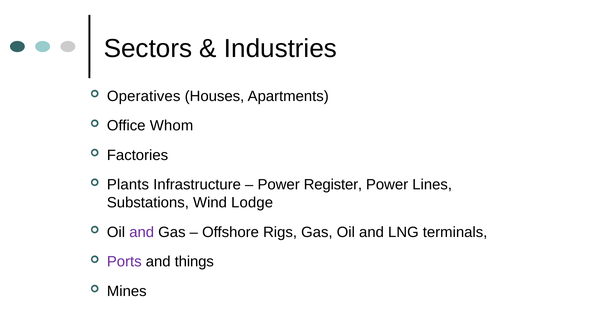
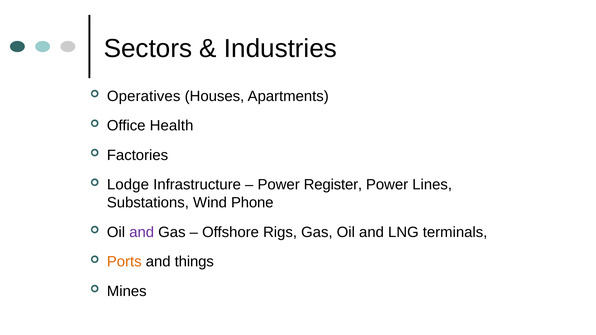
Whom: Whom -> Health
Plants: Plants -> Lodge
Lodge: Lodge -> Phone
Ports colour: purple -> orange
